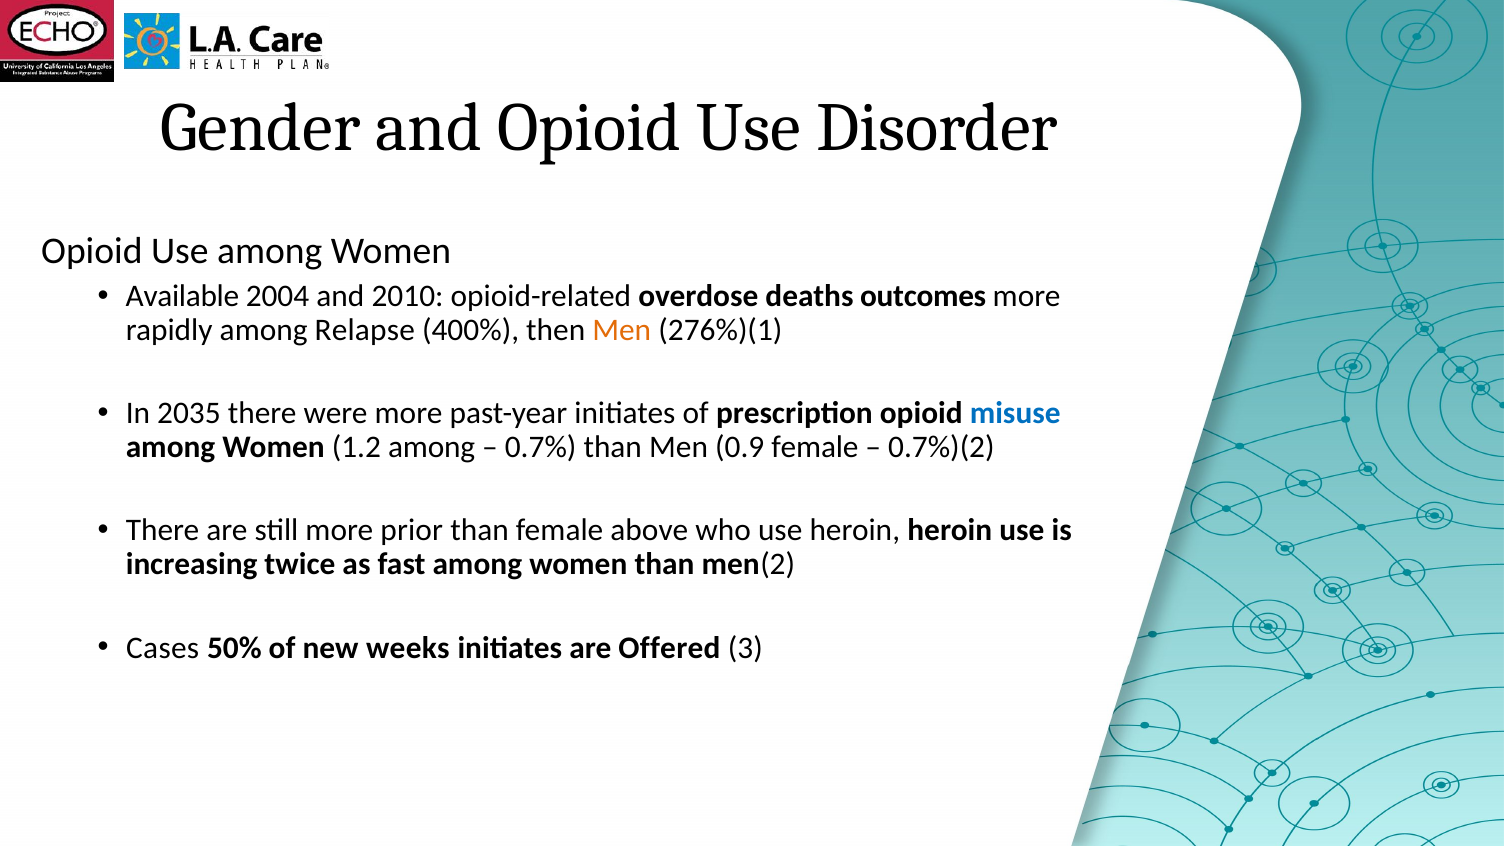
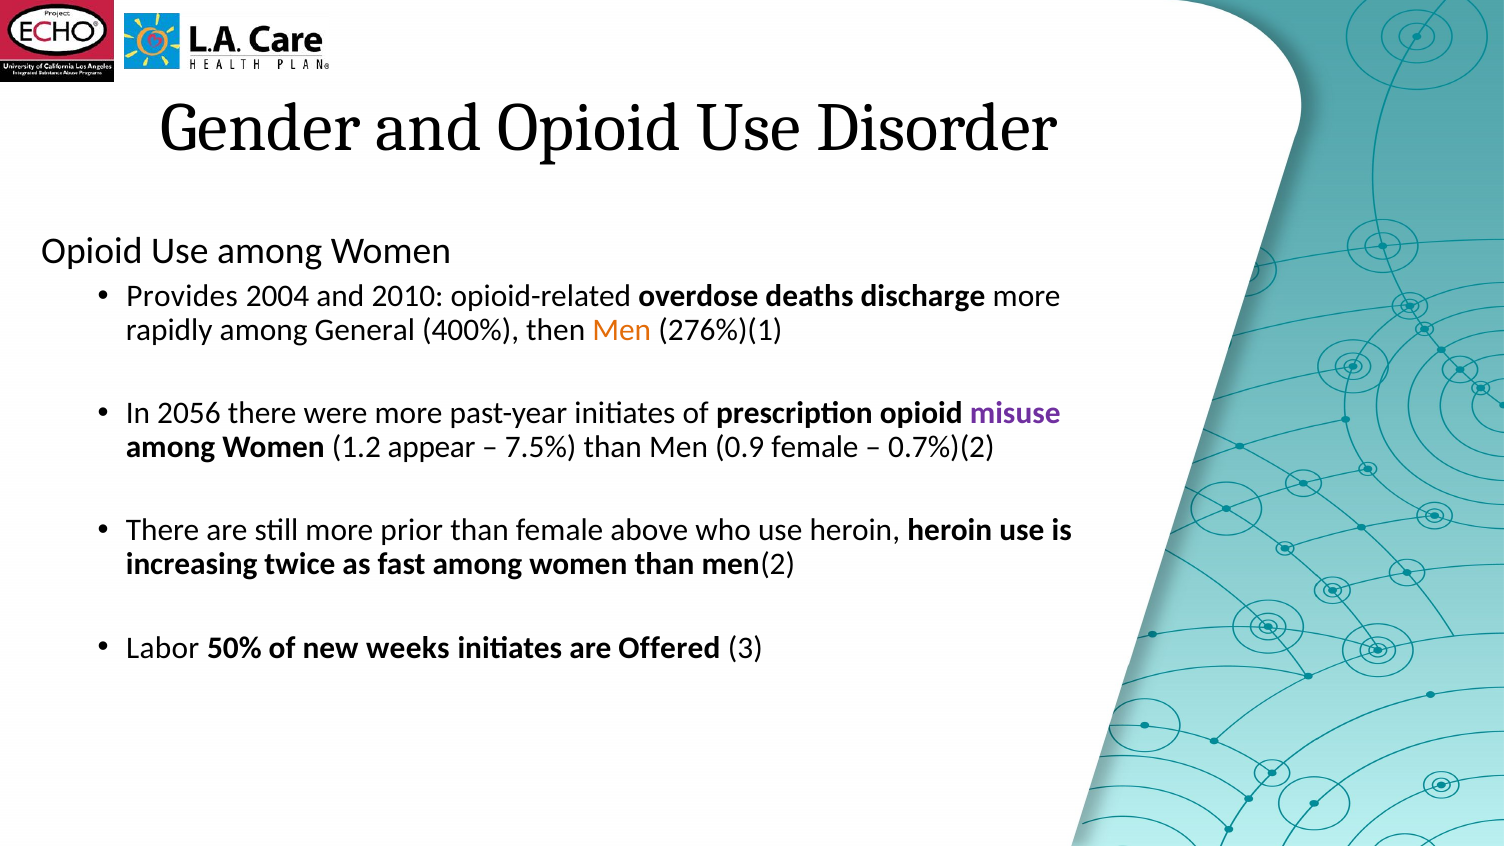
Available: Available -> Provides
outcomes: outcomes -> discharge
Relapse: Relapse -> General
2035: 2035 -> 2056
misuse colour: blue -> purple
1.2 among: among -> appear
0.7%: 0.7% -> 7.5%
Cases: Cases -> Labor
